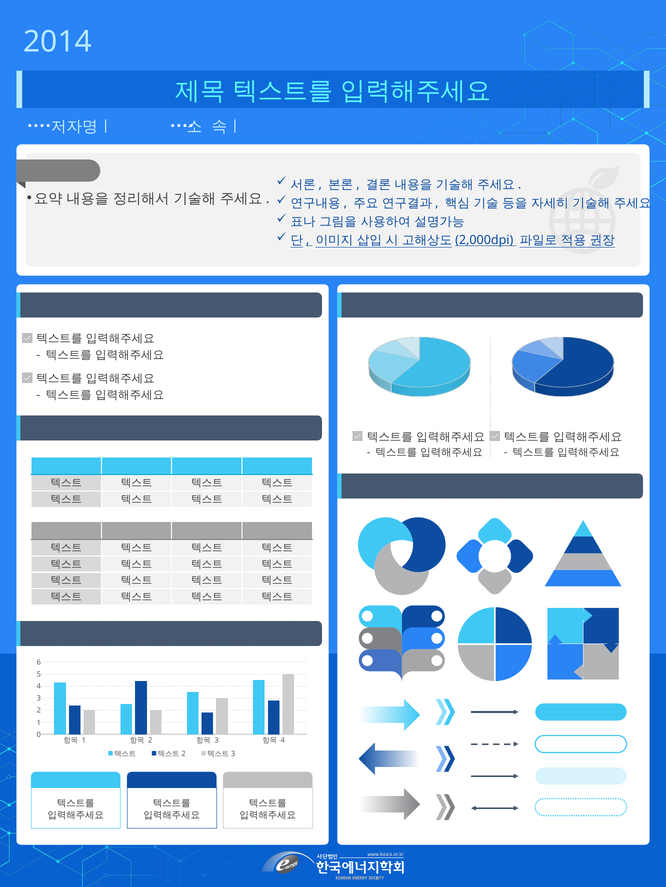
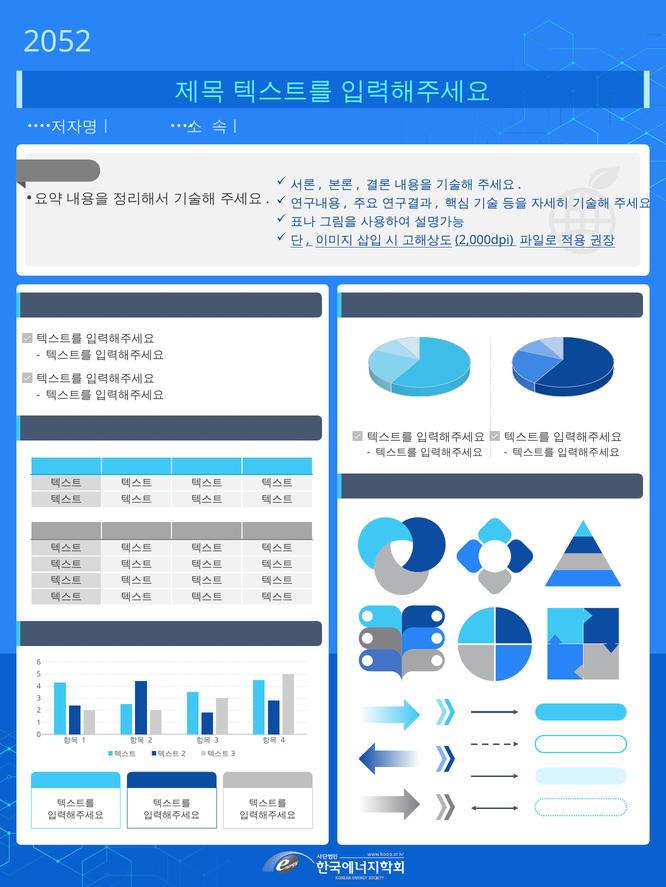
2014: 2014 -> 2052
